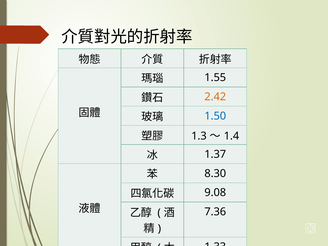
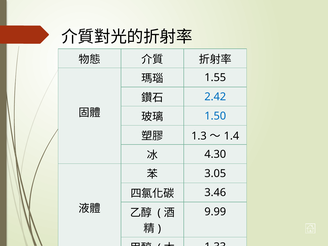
2.42 colour: orange -> blue
1.37: 1.37 -> 4.30
8.30: 8.30 -> 3.05
9.08: 9.08 -> 3.46
7.36: 7.36 -> 9.99
